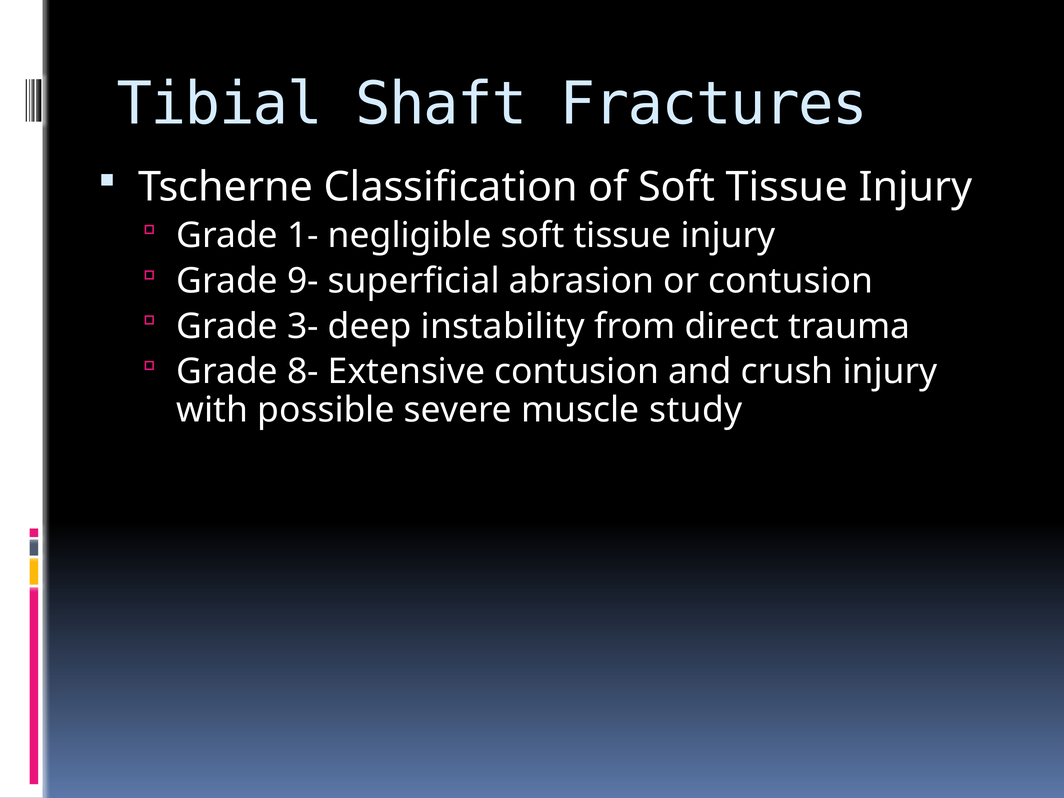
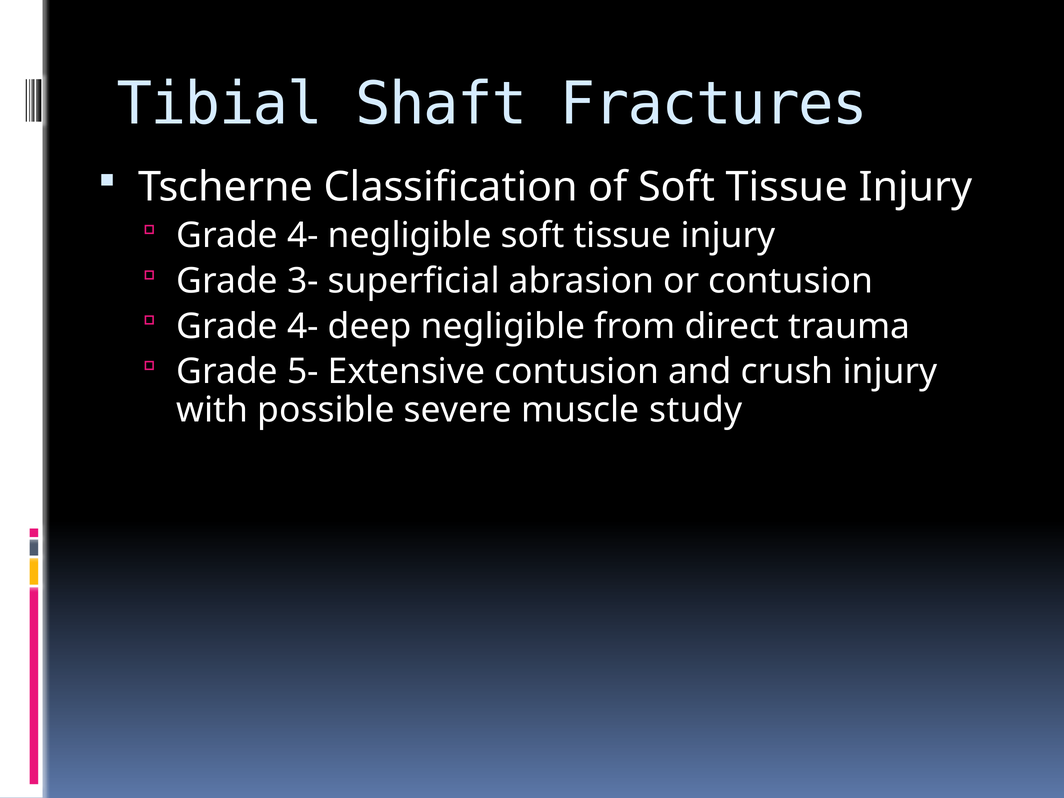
1- at (303, 236): 1- -> 4-
9-: 9- -> 3-
3- at (303, 326): 3- -> 4-
deep instability: instability -> negligible
8-: 8- -> 5-
